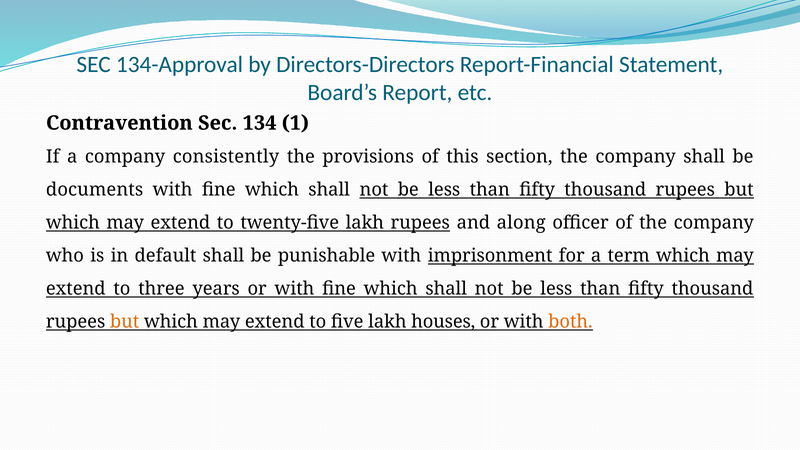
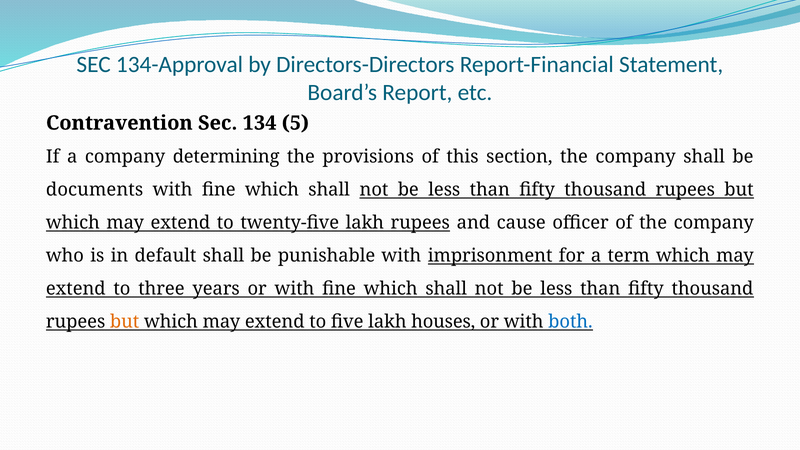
1: 1 -> 5
consistently: consistently -> determining
along: along -> cause
both colour: orange -> blue
